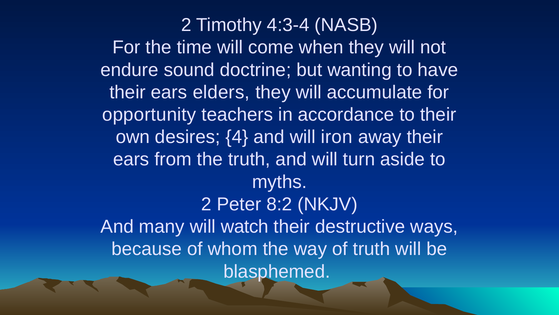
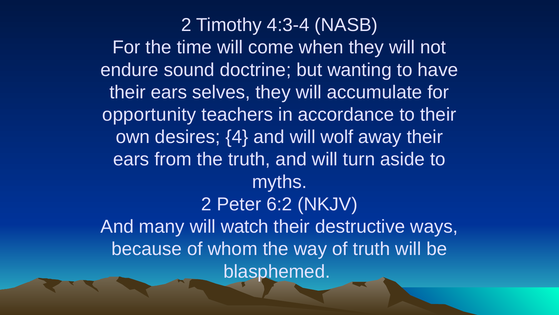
elders: elders -> selves
iron: iron -> wolf
8:2: 8:2 -> 6:2
